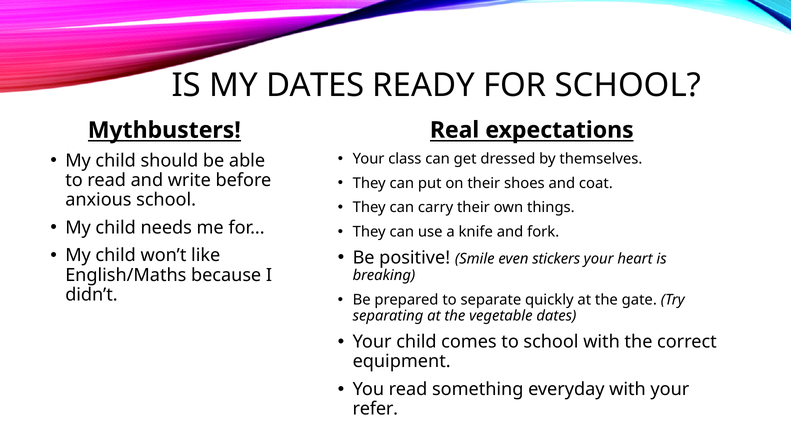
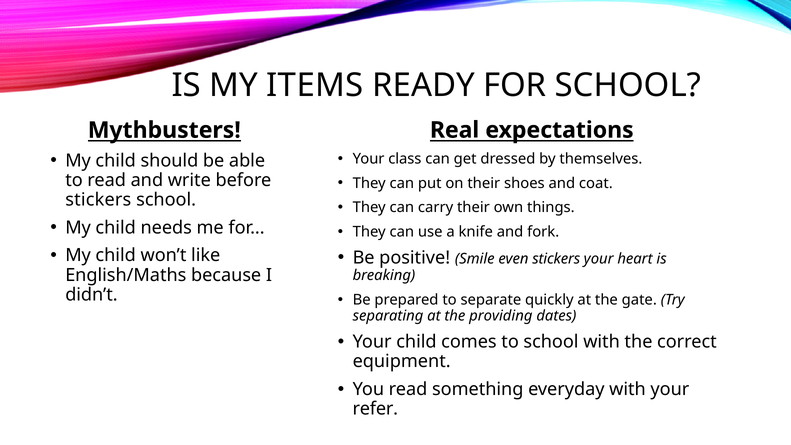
MY DATES: DATES -> ITEMS
anxious at (98, 200): anxious -> stickers
vegetable: vegetable -> providing
